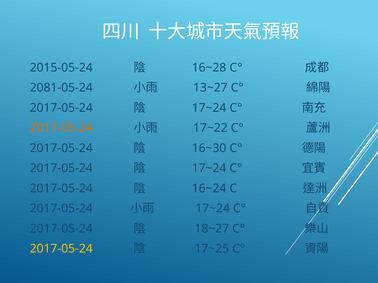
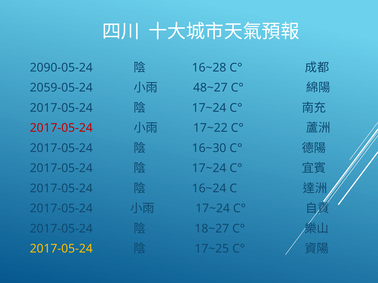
2015-05-24: 2015-05-24 -> 2090-05-24
2081-05-24: 2081-05-24 -> 2059-05-24
13~27: 13~27 -> 48~27
2017-05-24 at (61, 128) colour: orange -> red
